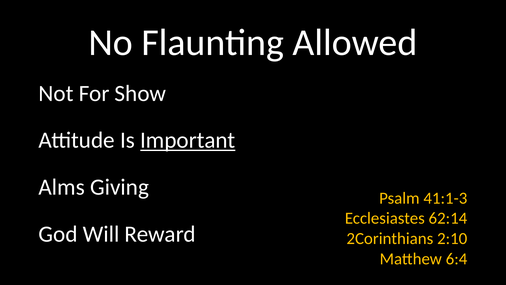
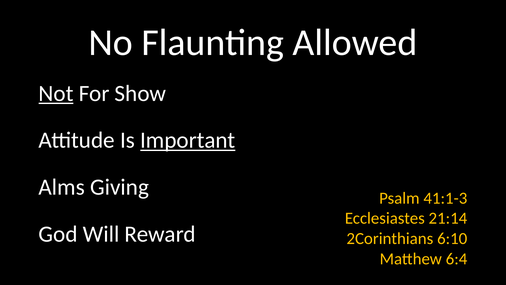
Not underline: none -> present
62:14: 62:14 -> 21:14
2:10: 2:10 -> 6:10
